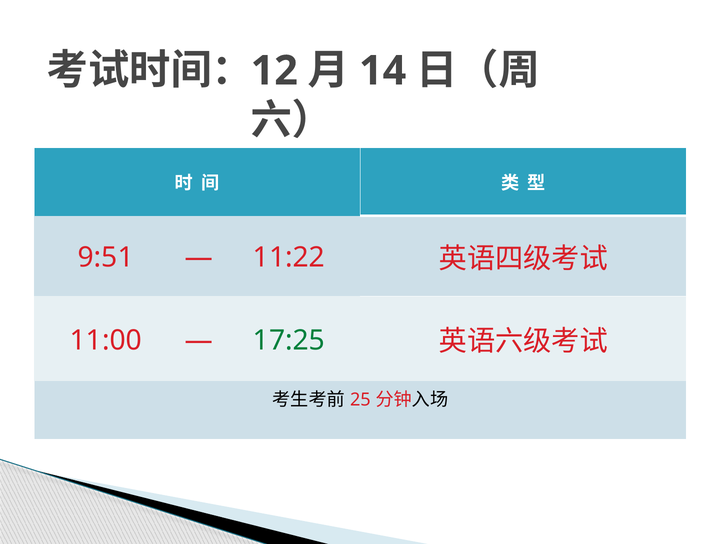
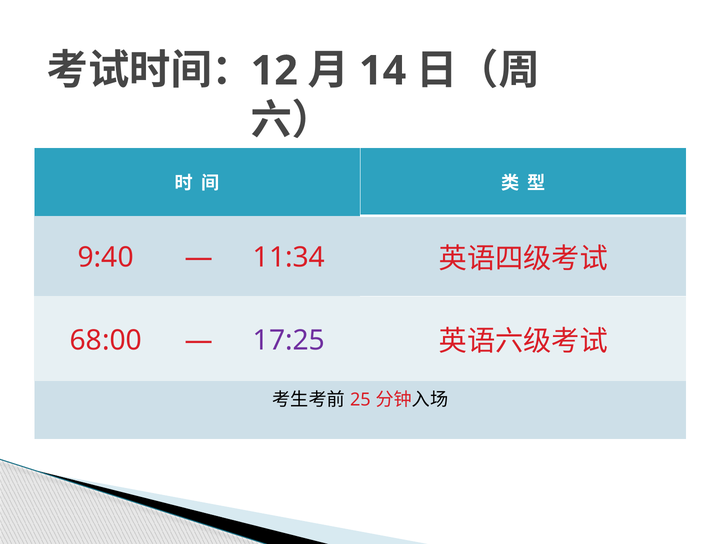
9:51: 9:51 -> 9:40
11:22: 11:22 -> 11:34
11:00: 11:00 -> 68:00
17:25 colour: green -> purple
